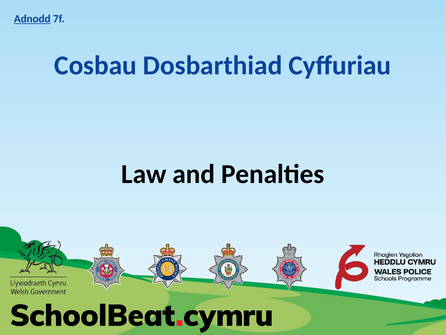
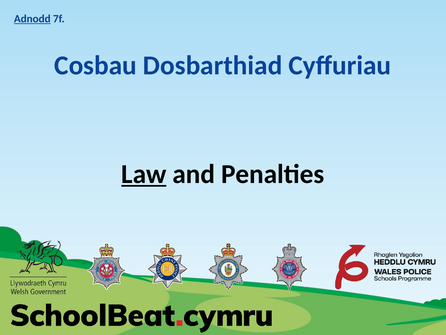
Law underline: none -> present
